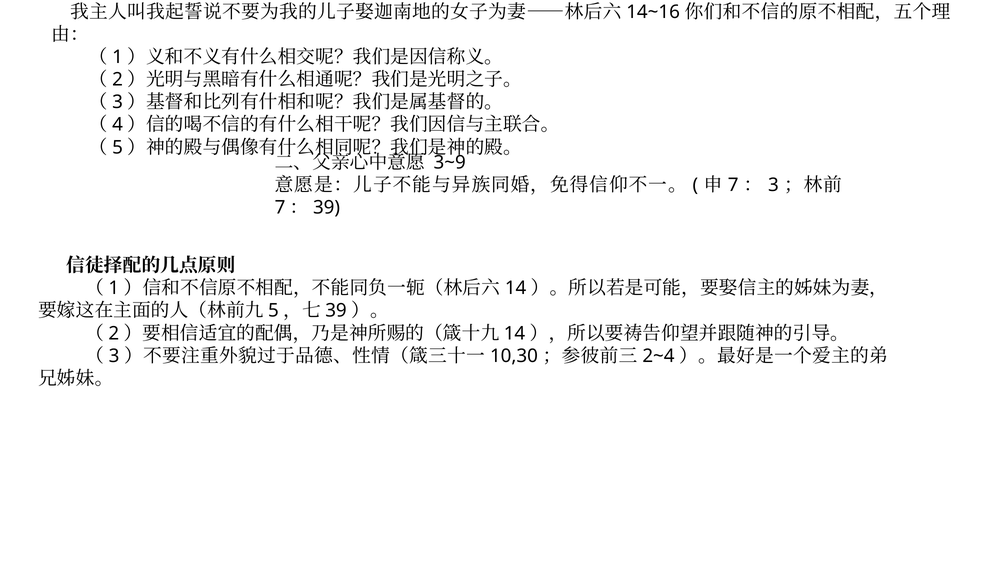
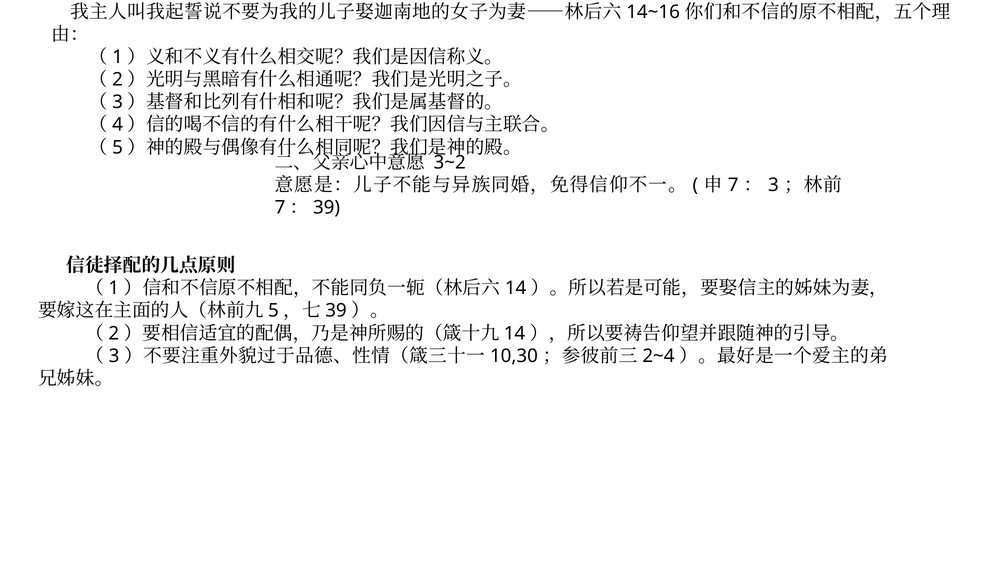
3~9: 3~9 -> 3~2
